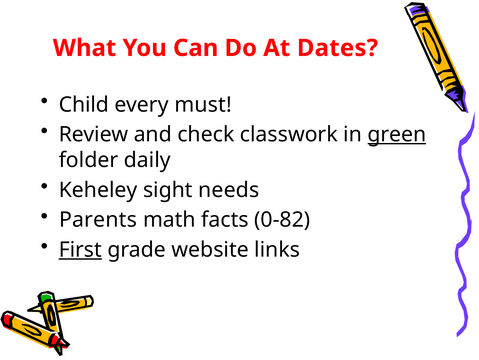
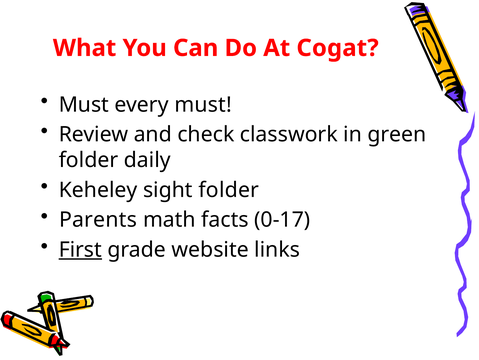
Dates: Dates -> Cogat
Child at (84, 104): Child -> Must
green underline: present -> none
sight needs: needs -> folder
0-82: 0-82 -> 0-17
